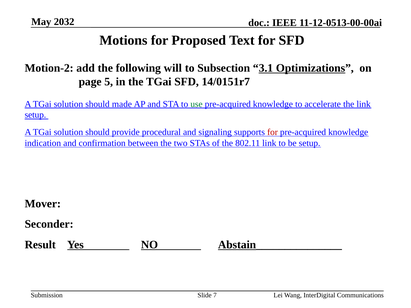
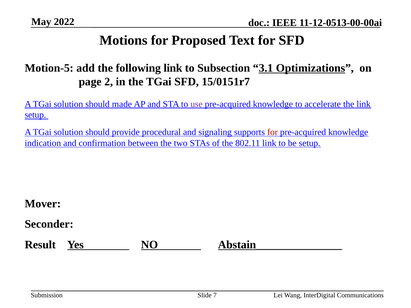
2032: 2032 -> 2022
Motion-2: Motion-2 -> Motion-5
following will: will -> link
5: 5 -> 2
14/0151r7: 14/0151r7 -> 15/0151r7
use colour: green -> purple
